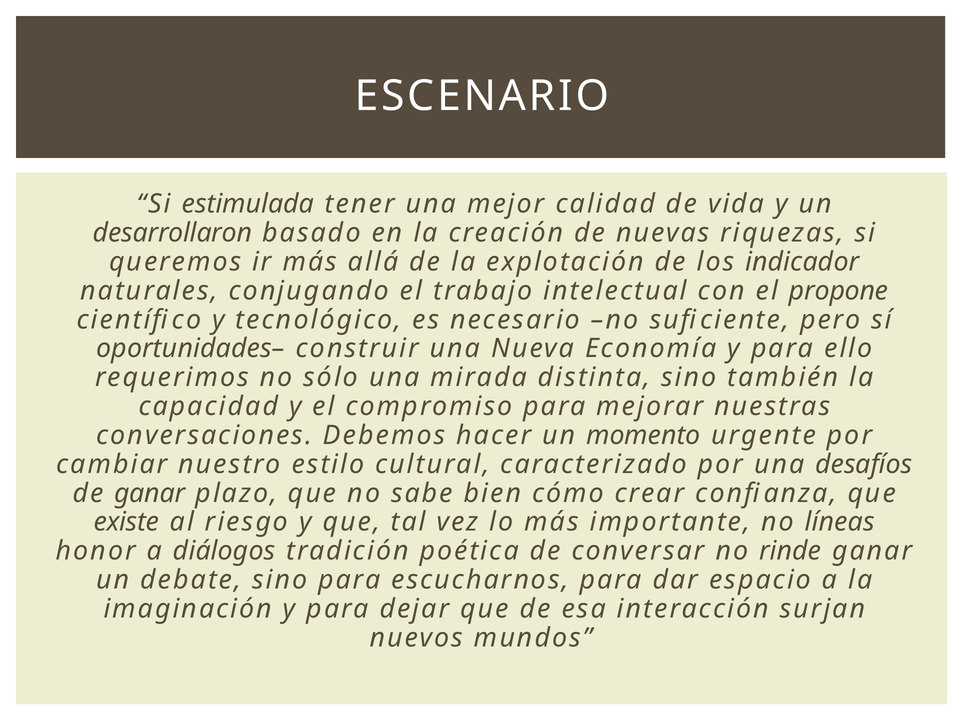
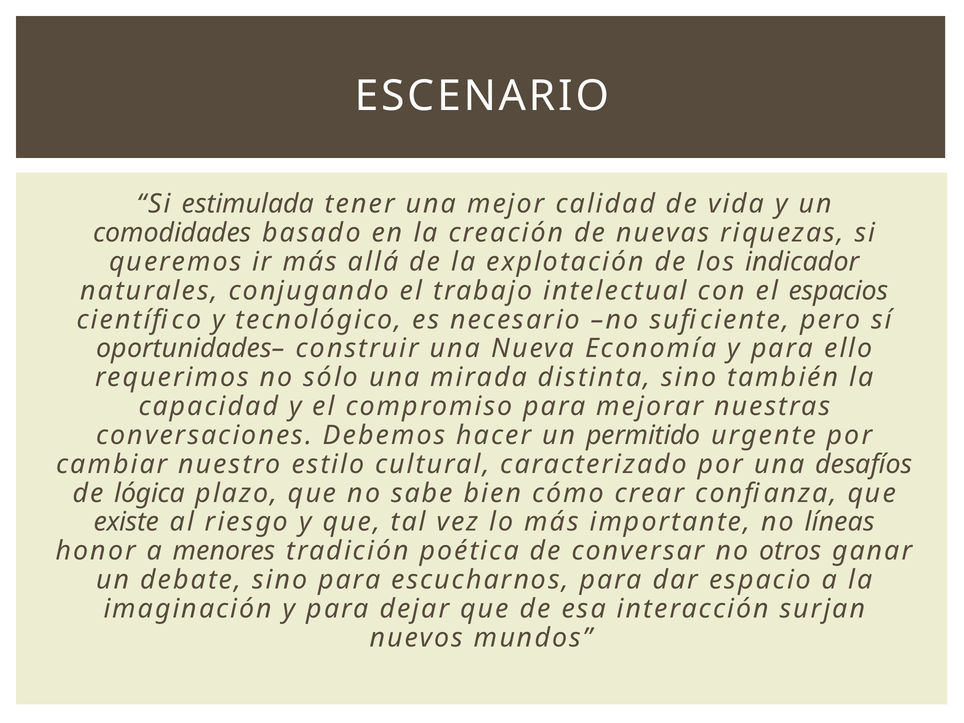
desarrollaron: desarrollaron -> comodidades
propone: propone -> espacios
momento: momento -> permitido
de ganar: ganar -> lógica
diálogos: diálogos -> menores
rinde: rinde -> otros
